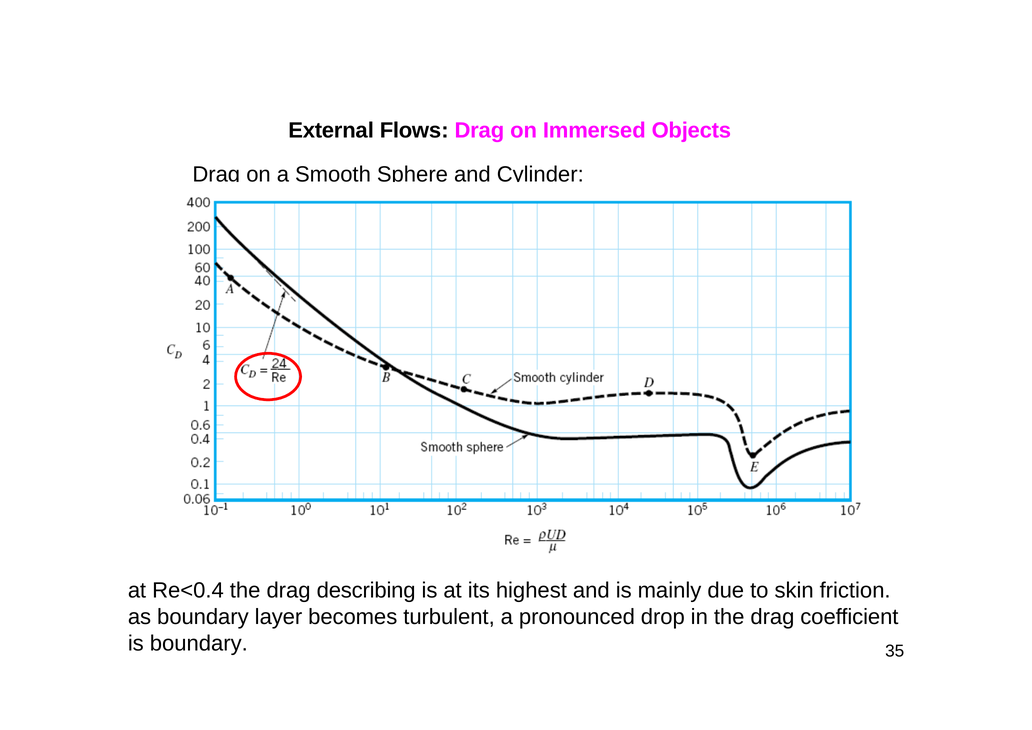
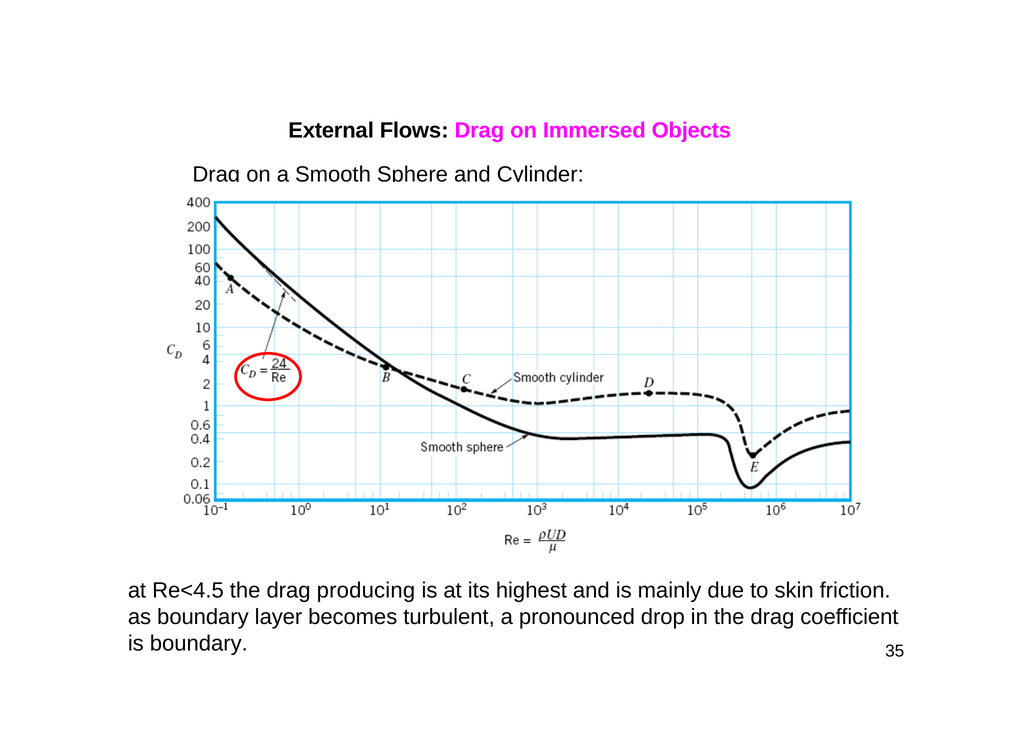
Re<0.4: Re<0.4 -> Re<4.5
describing: describing -> producing
